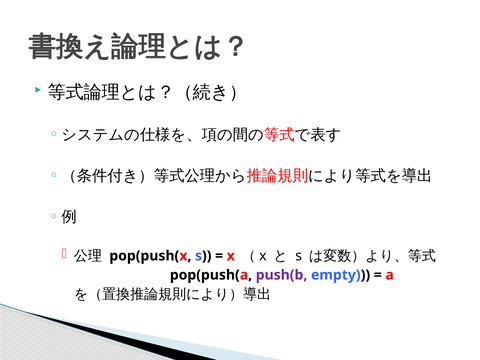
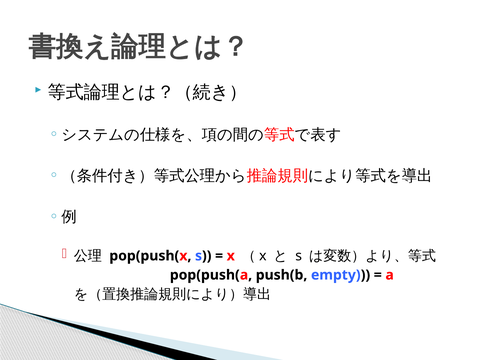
push(b colour: purple -> black
